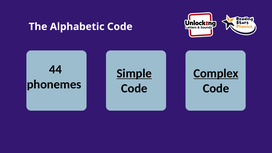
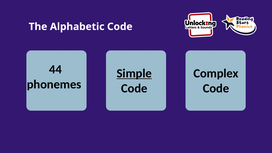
Complex underline: present -> none
